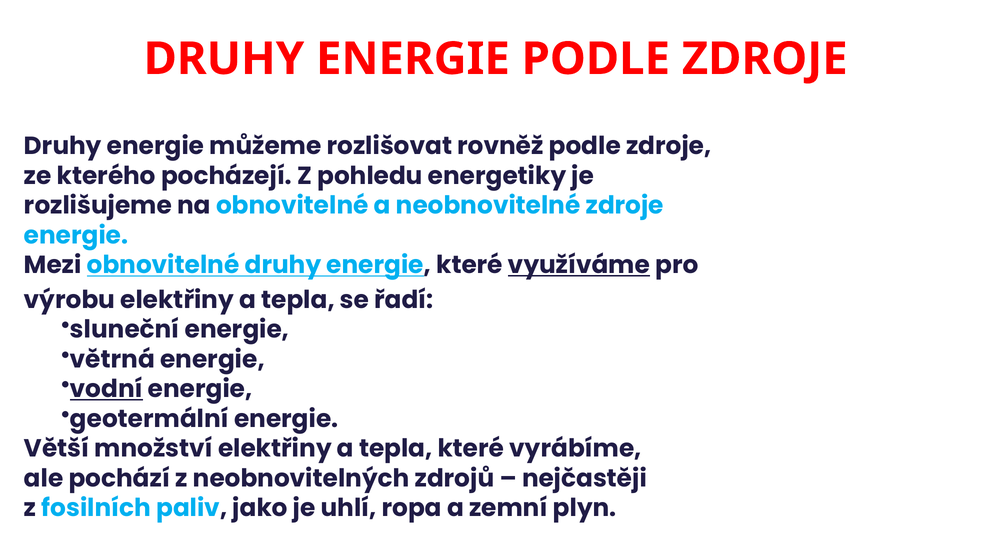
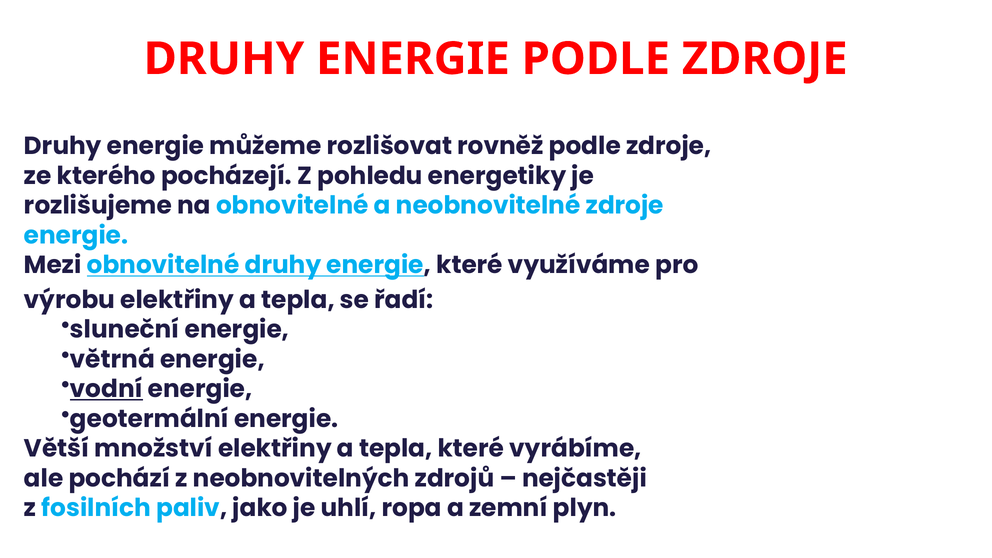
využíváme underline: present -> none
